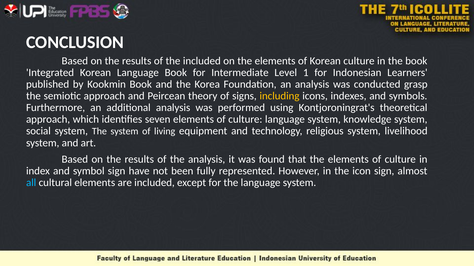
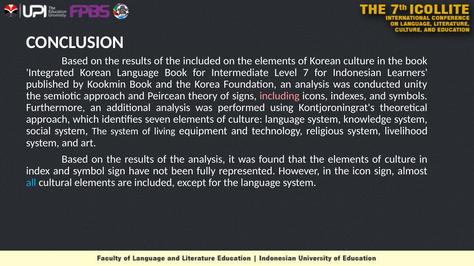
1: 1 -> 7
grasp: grasp -> unity
including colour: yellow -> pink
